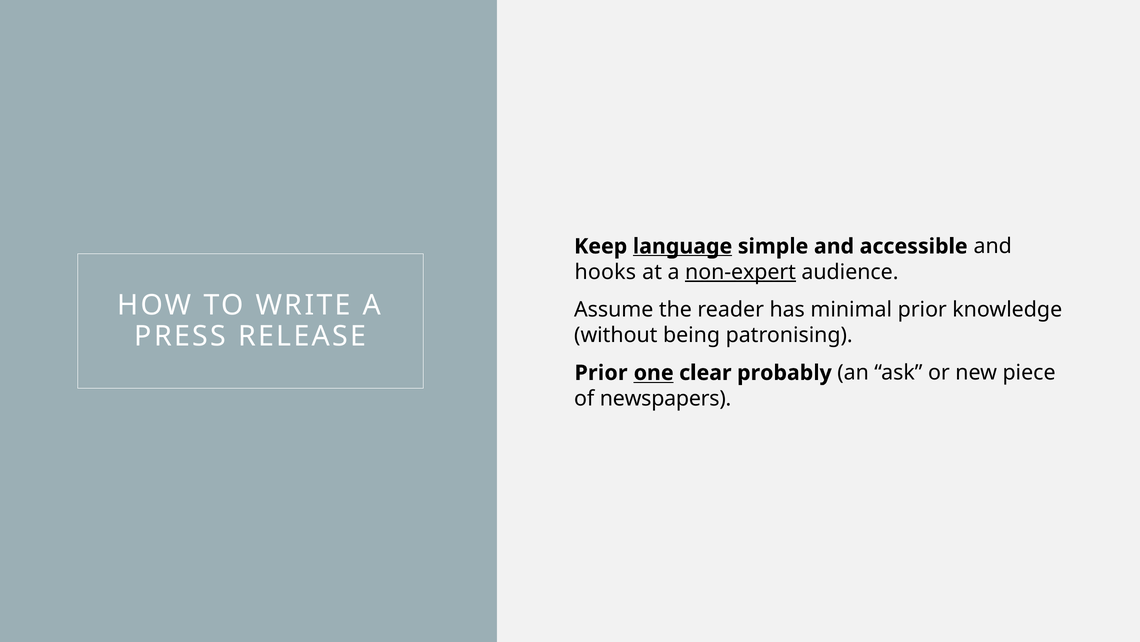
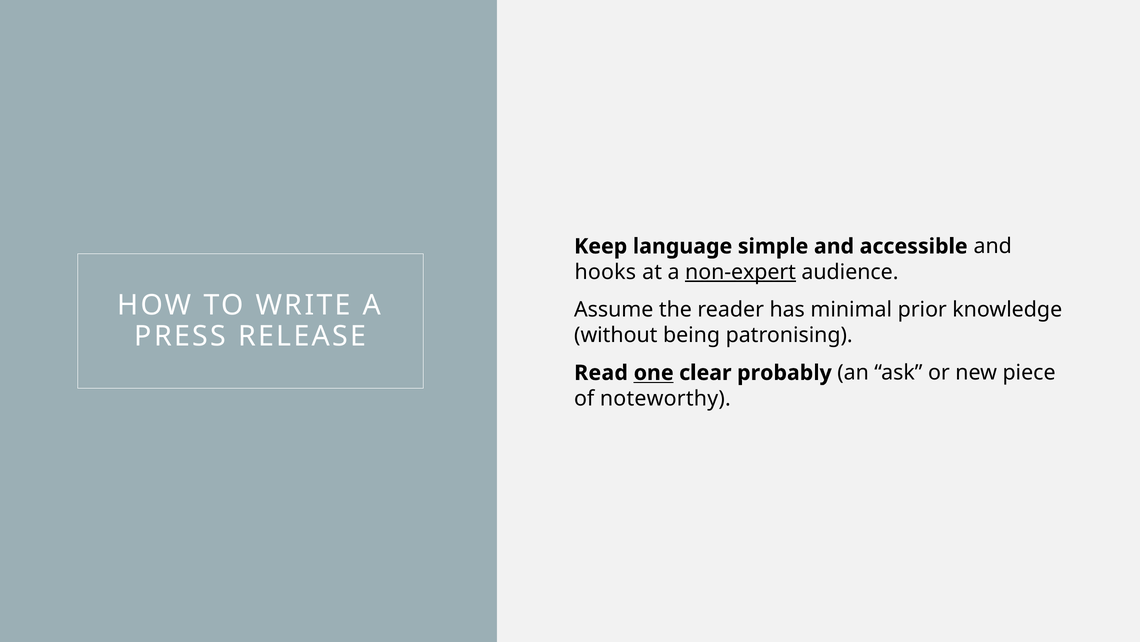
language underline: present -> none
Prior at (601, 372): Prior -> Read
newspapers: newspapers -> noteworthy
